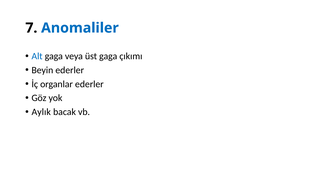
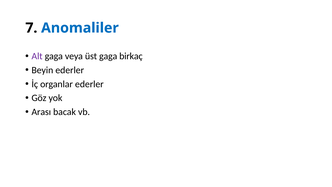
Alt colour: blue -> purple
çıkımı: çıkımı -> birkaç
Aylık: Aylık -> Arası
